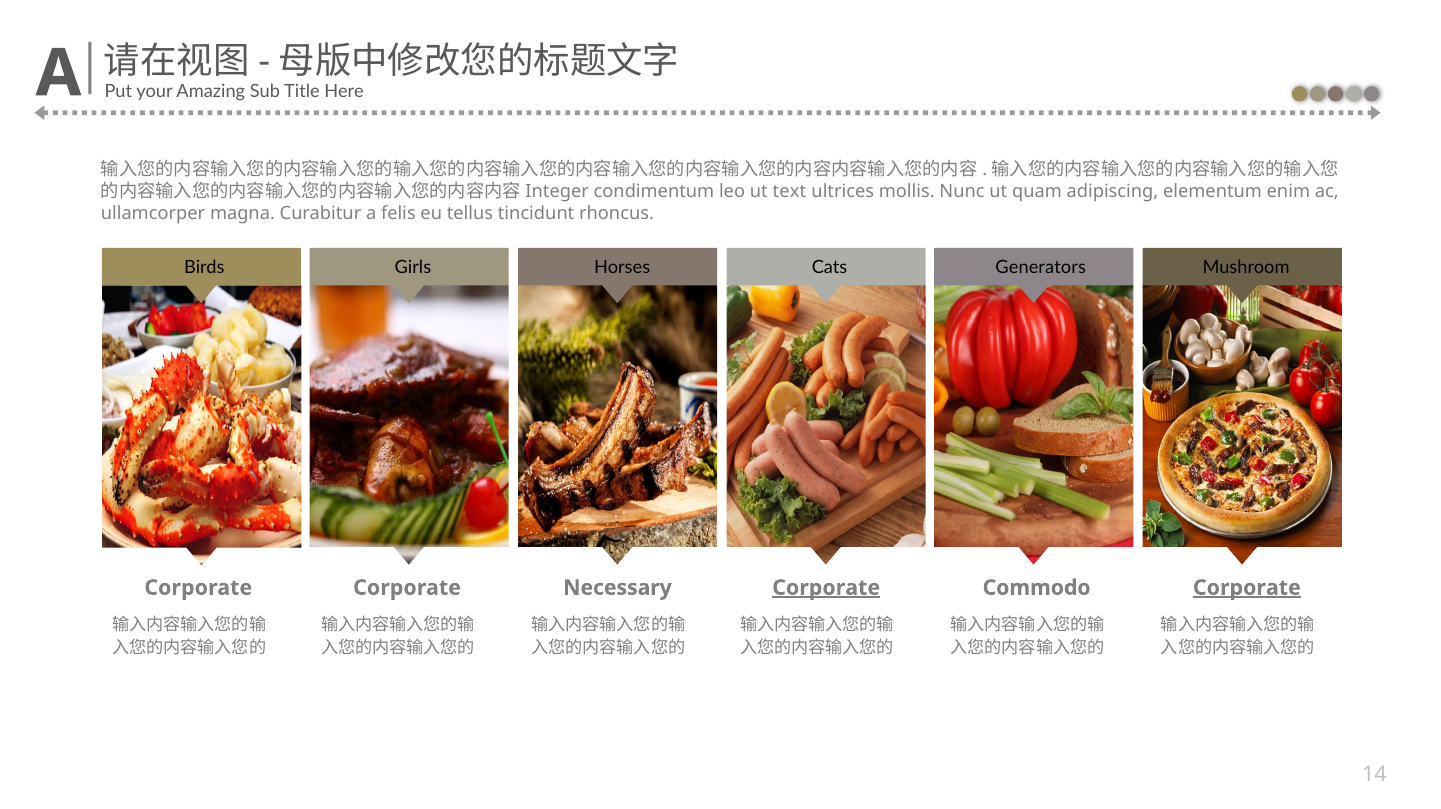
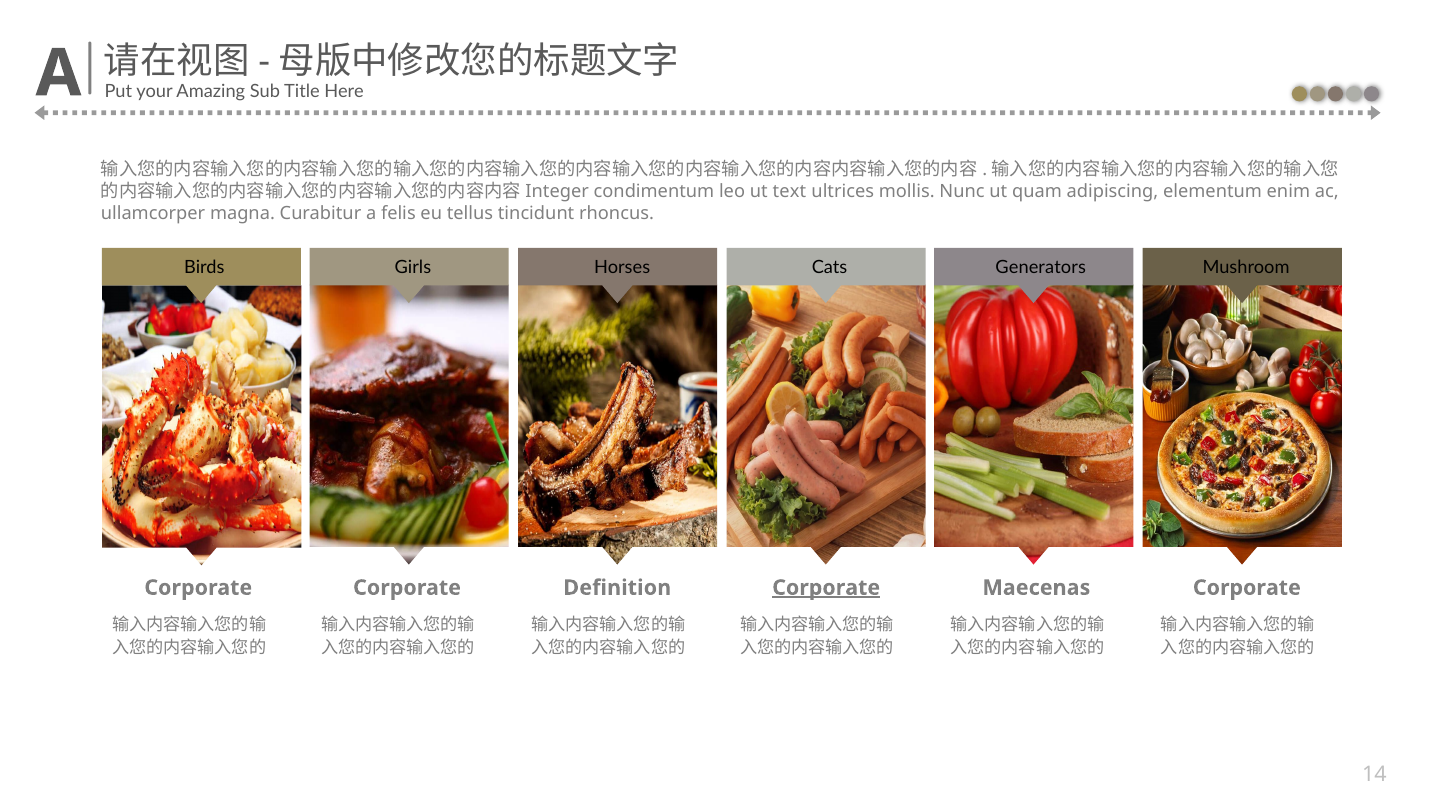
Necessary: Necessary -> Definition
Commodo: Commodo -> Maecenas
Corporate at (1247, 587) underline: present -> none
